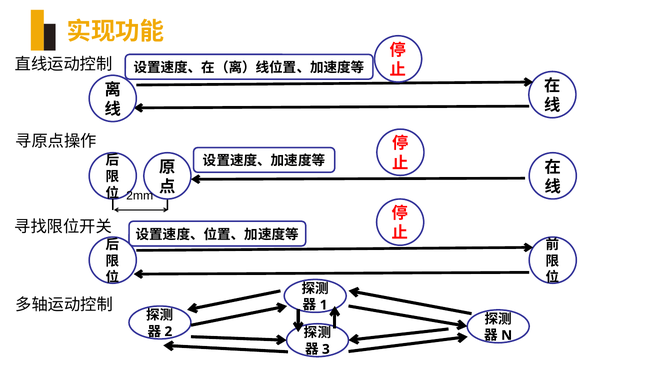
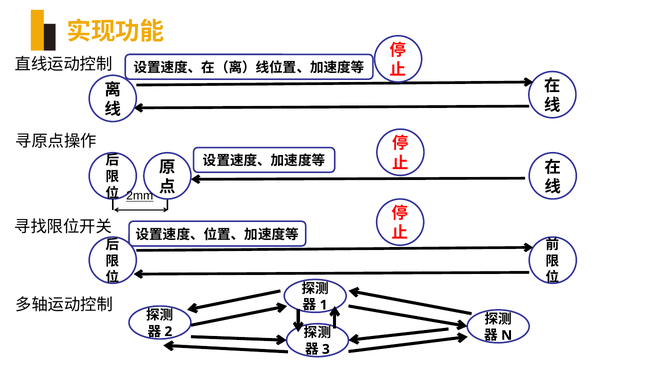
2mm underline: none -> present
